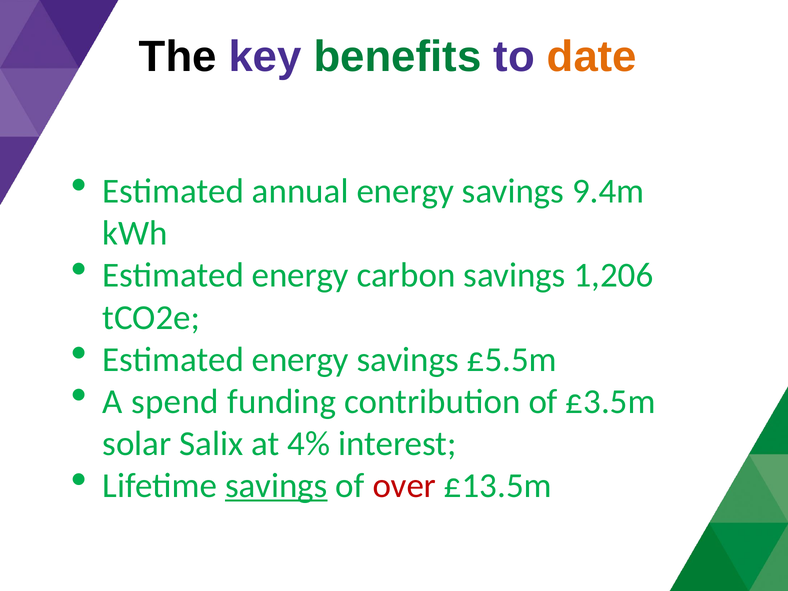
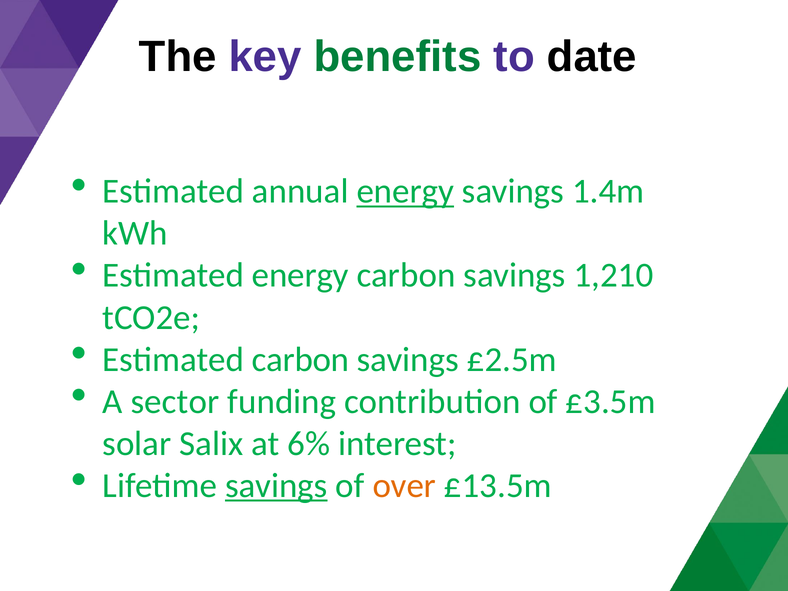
date colour: orange -> black
energy at (405, 191) underline: none -> present
9.4m: 9.4m -> 1.4m
1,206: 1,206 -> 1,210
energy at (300, 360): energy -> carbon
£5.5m: £5.5m -> £2.5m
spend: spend -> sector
4%: 4% -> 6%
over colour: red -> orange
